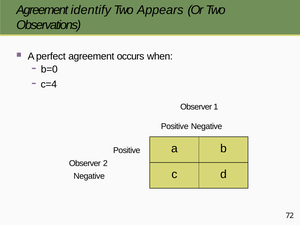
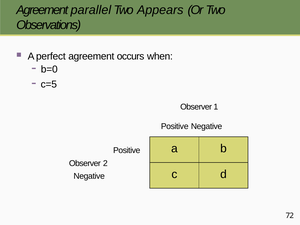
identify: identify -> parallel
c=4: c=4 -> c=5
